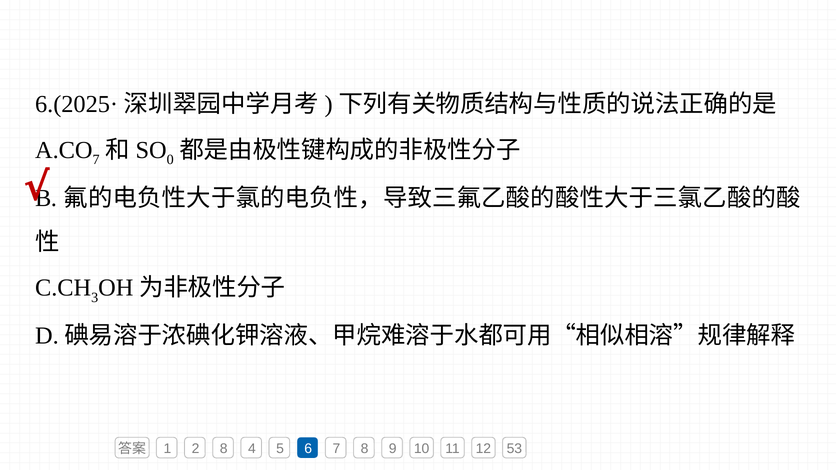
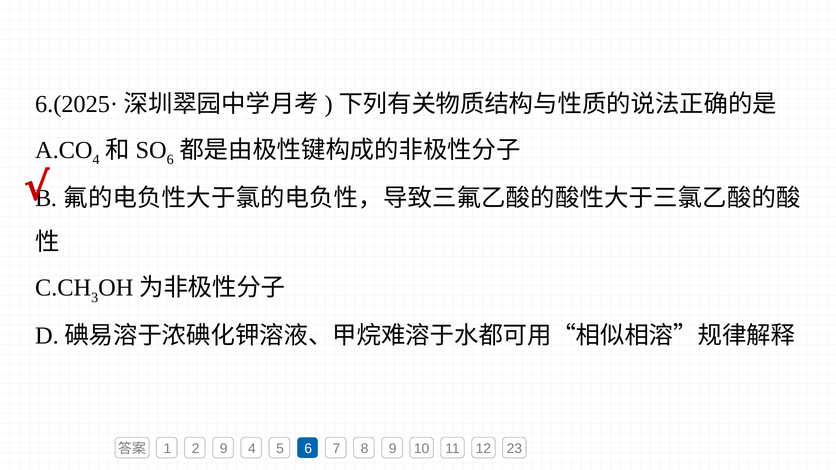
7 at (96, 160): 7 -> 4
0 at (170, 160): 0 -> 6
2 8: 8 -> 9
53: 53 -> 23
